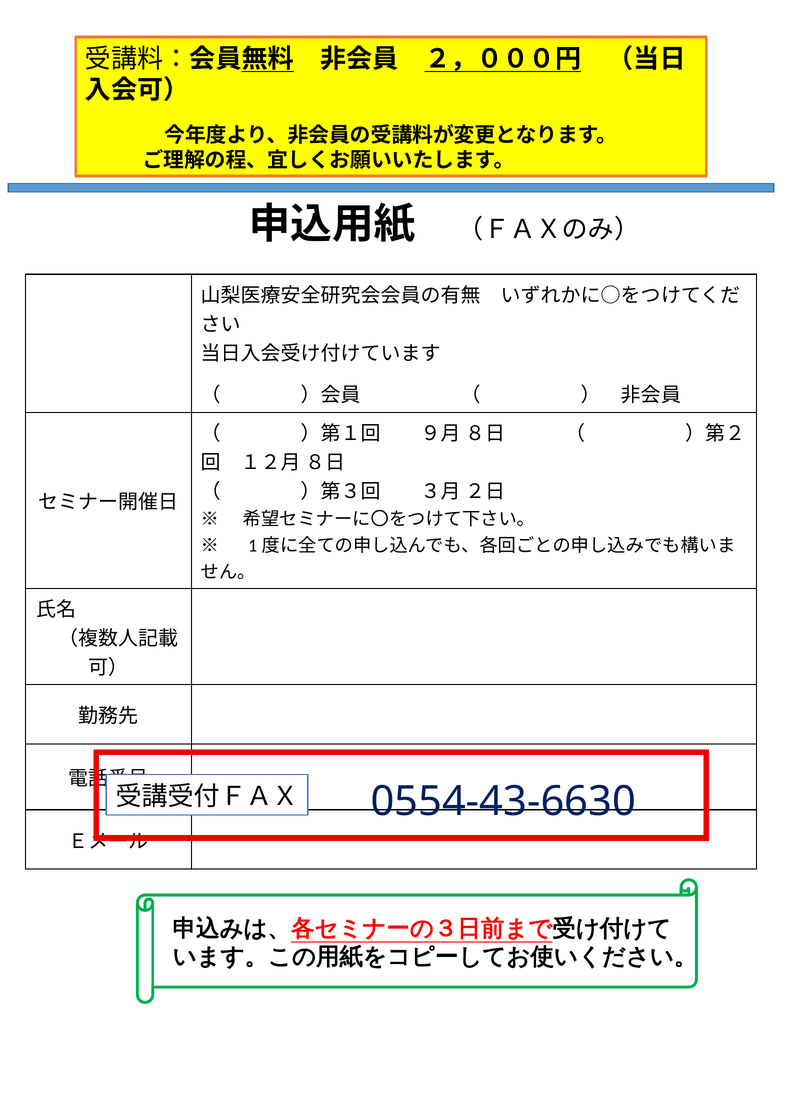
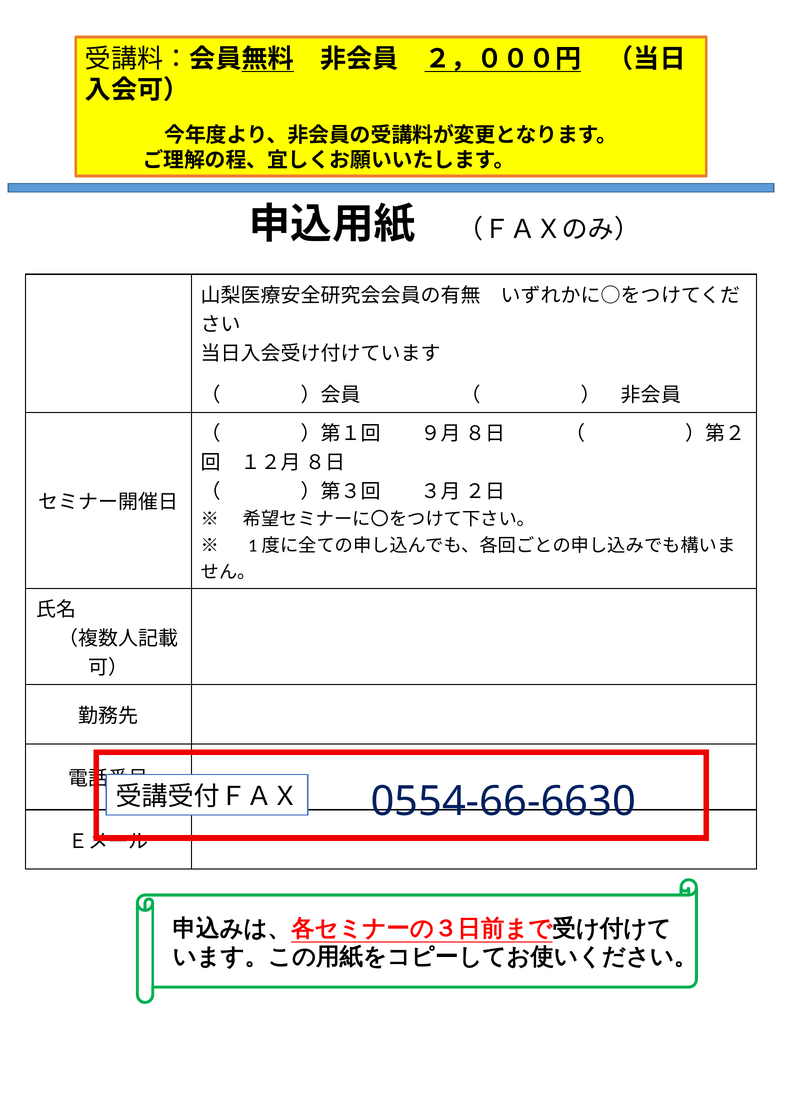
0554-43-6630: 0554-43-6630 -> 0554-66-6630
